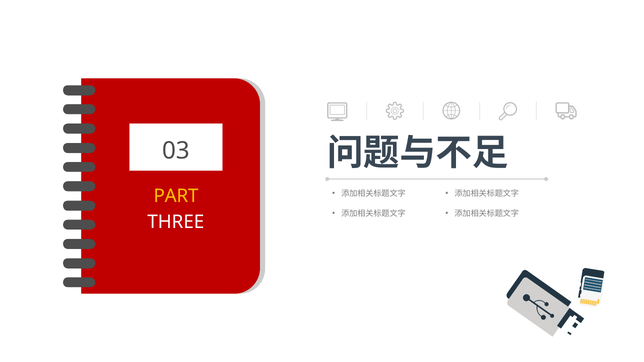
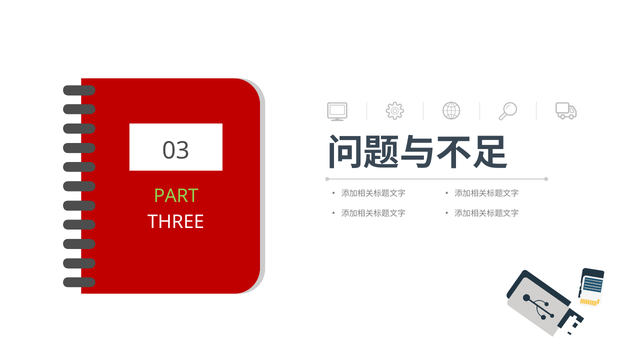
PART colour: yellow -> light green
